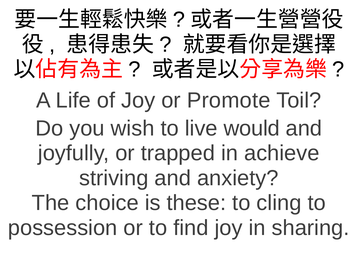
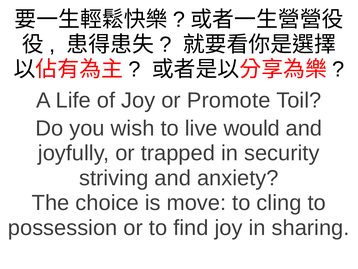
achieve: achieve -> security
these: these -> move
